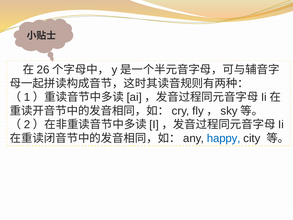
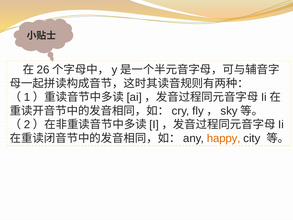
happy colour: blue -> orange
